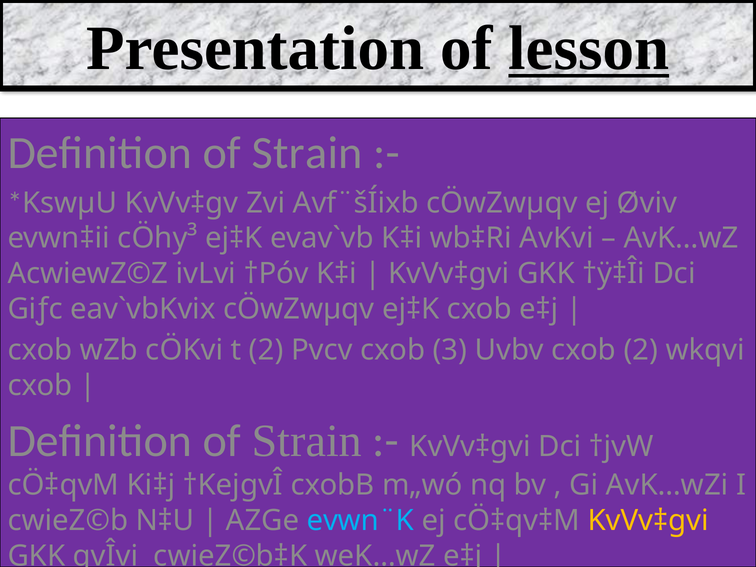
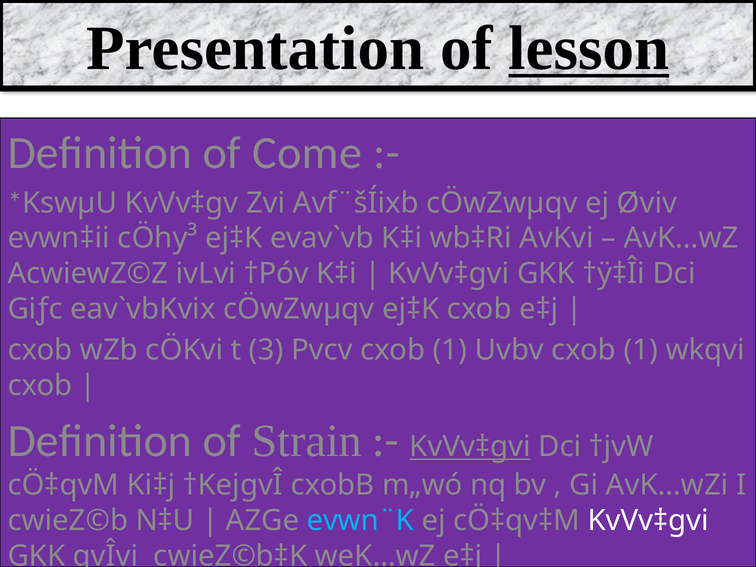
Strain at (307, 153): Strain -> Come
t 2: 2 -> 3
Pvcv cxob 3: 3 -> 1
Uvbv cxob 2: 2 -> 1
KvVv‡gvi at (470, 447) underline: none -> present
KvVv‡gvi at (648, 521) colour: yellow -> white
